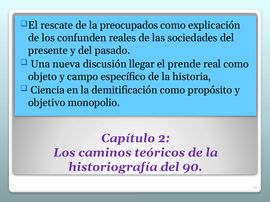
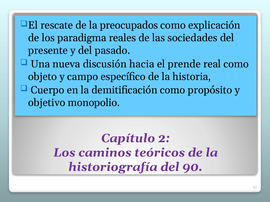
confunden: confunden -> paradigma
llegar: llegar -> hacia
Ciencia: Ciencia -> Cuerpo
